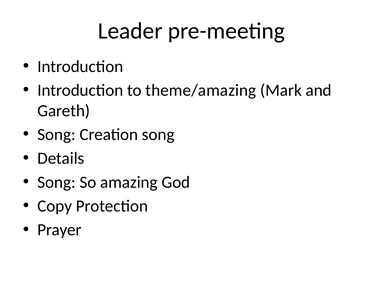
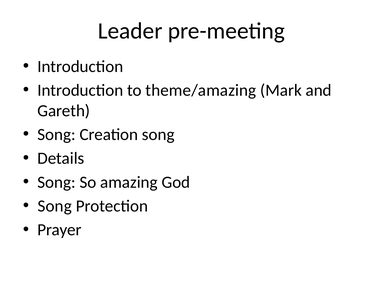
Copy at (55, 206): Copy -> Song
